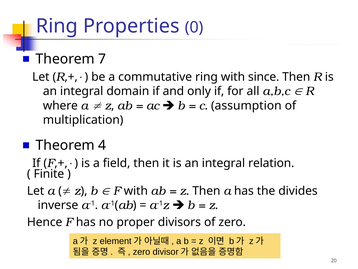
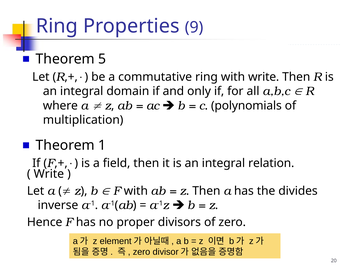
0: 0 -> 9
7: 7 -> 5
with since: since -> write
assumption: assumption -> polynomials
4: 4 -> 1
Finite at (49, 174): Finite -> Write
